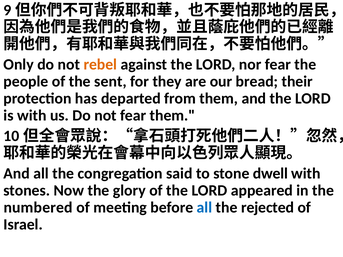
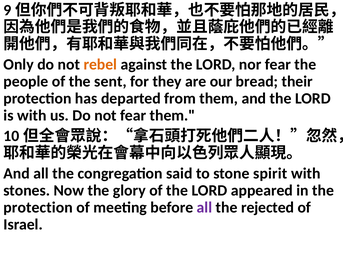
dwell: dwell -> spirit
numbered at (38, 208): numbered -> protection
all at (204, 208) colour: blue -> purple
